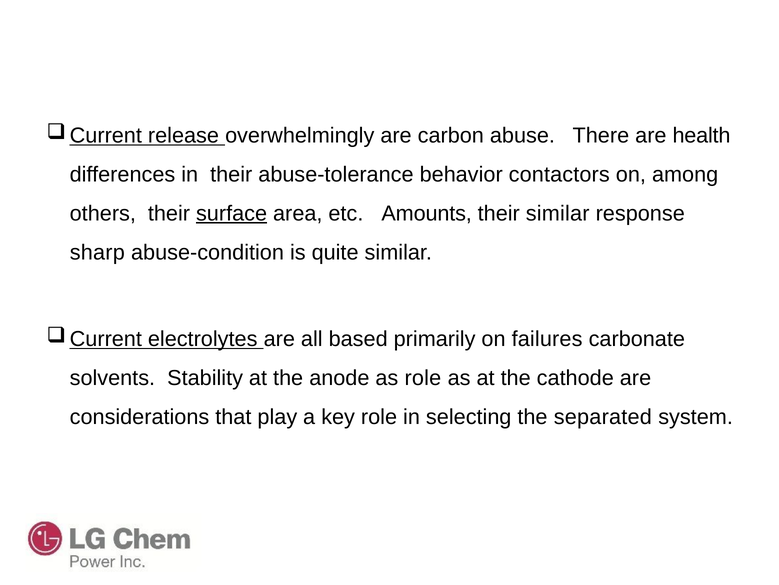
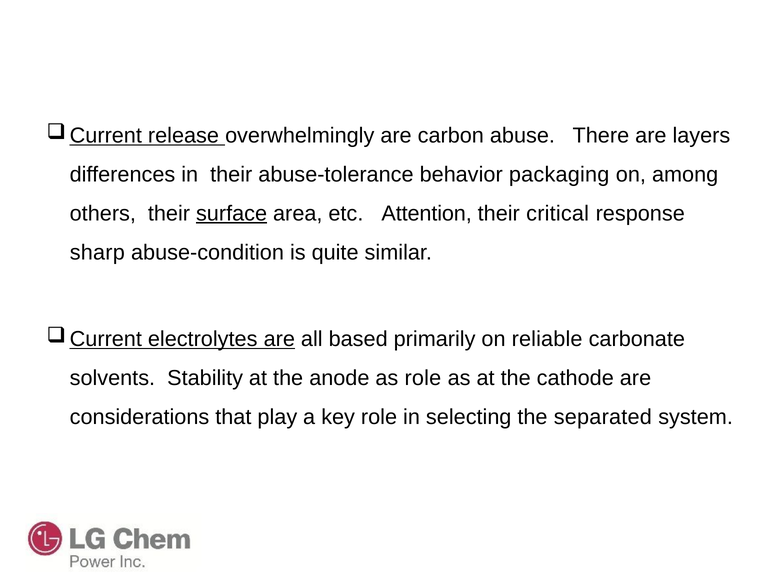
health: health -> layers
contactors: contactors -> packaging
Amounts: Amounts -> Attention
their similar: similar -> critical
are at (279, 339) underline: none -> present
failures: failures -> reliable
